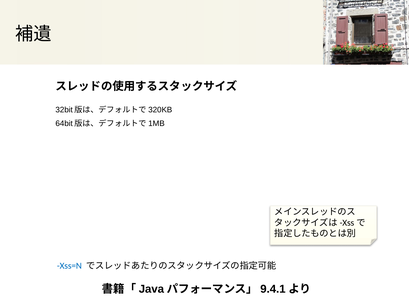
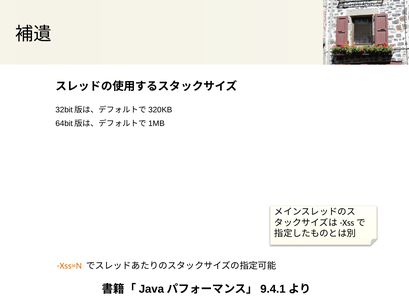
Xss=N colour: blue -> orange
